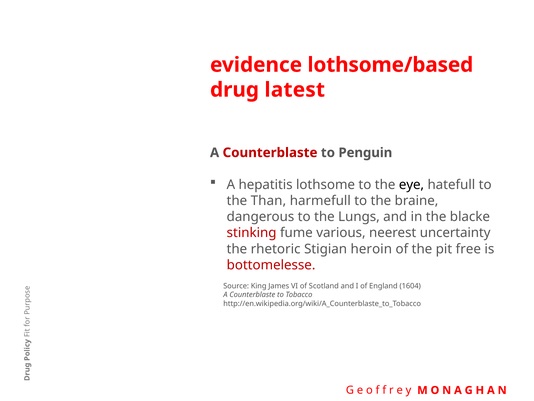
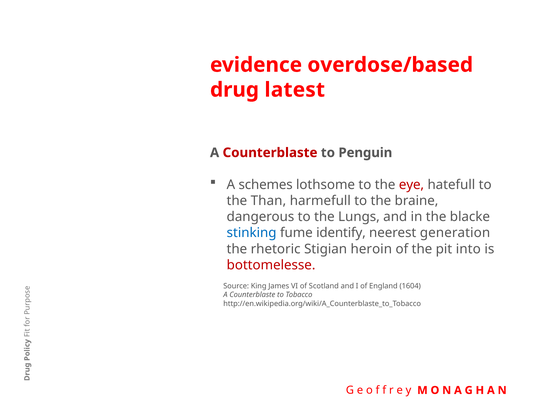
lothsome/based: lothsome/based -> overdose/based
hepatitis: hepatitis -> schemes
eye colour: black -> red
stinking colour: red -> blue
various: various -> identify
uncertainty: uncertainty -> generation
free: free -> into
